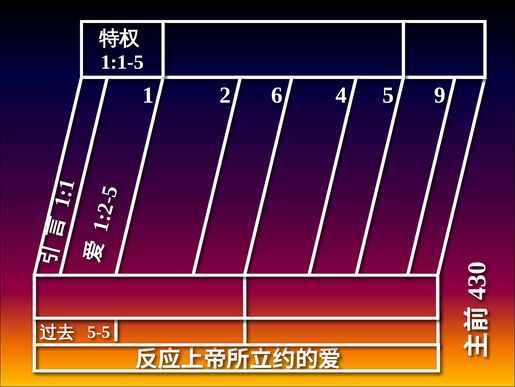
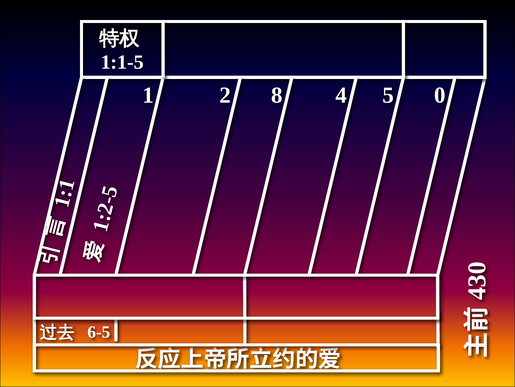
6: 6 -> 8
5 9: 9 -> 0
5-5: 5-5 -> 6-5
